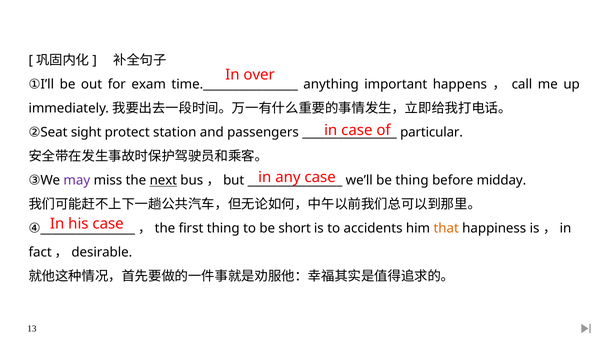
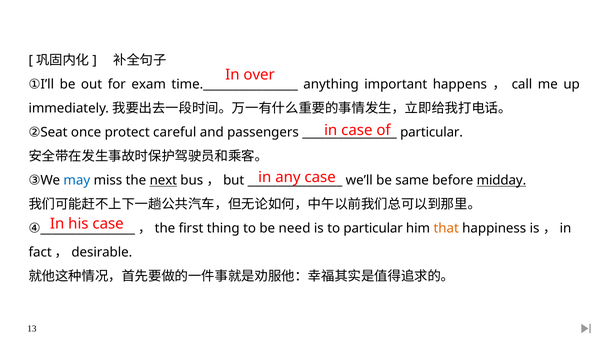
sight: sight -> once
station: station -> careful
may colour: purple -> blue
be thing: thing -> same
midday underline: none -> present
short: short -> need
to accidents: accidents -> particular
